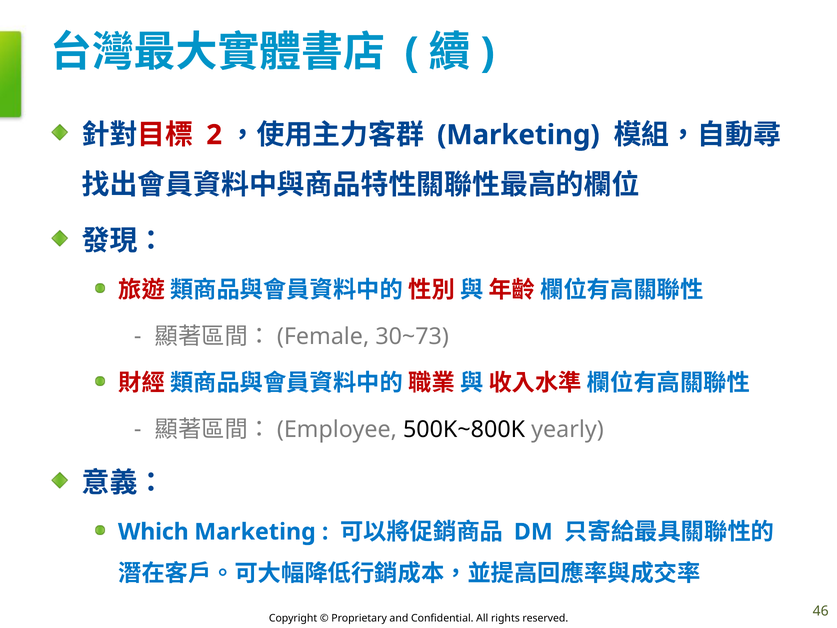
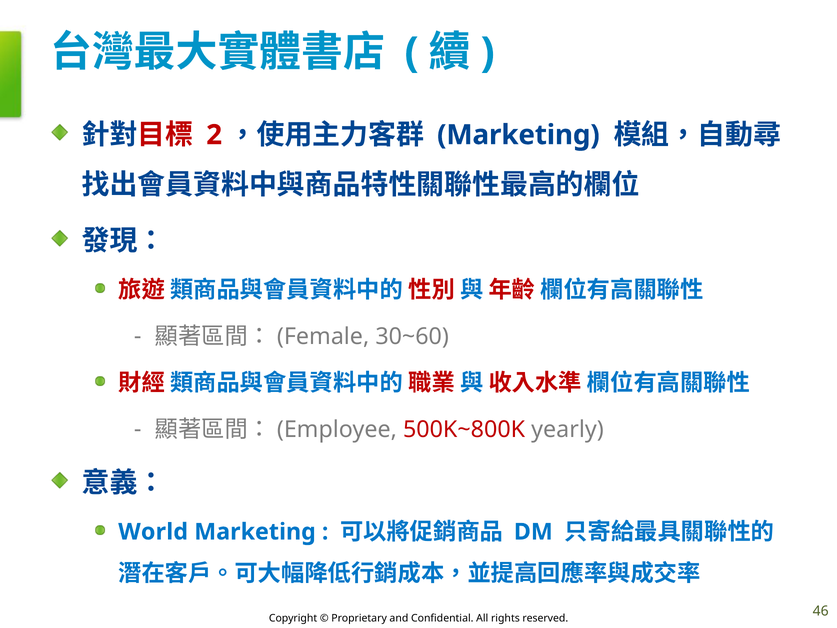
30~73: 30~73 -> 30~60
500K~800K colour: black -> red
Which: Which -> World
